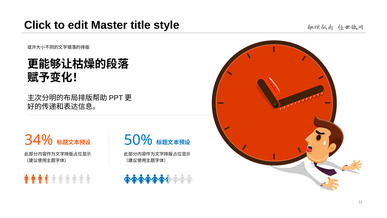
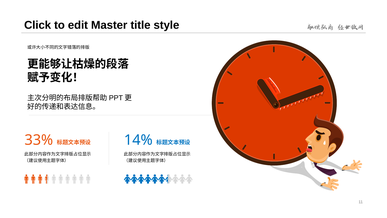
34%: 34% -> 33%
50%: 50% -> 14%
